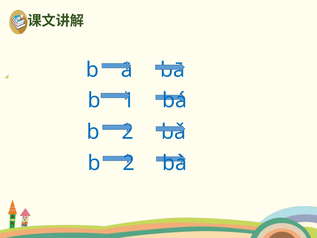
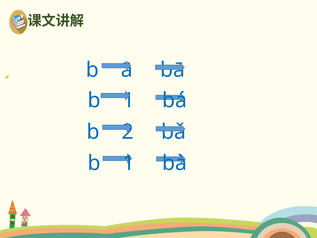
2 at (129, 163): 2 -> 1
